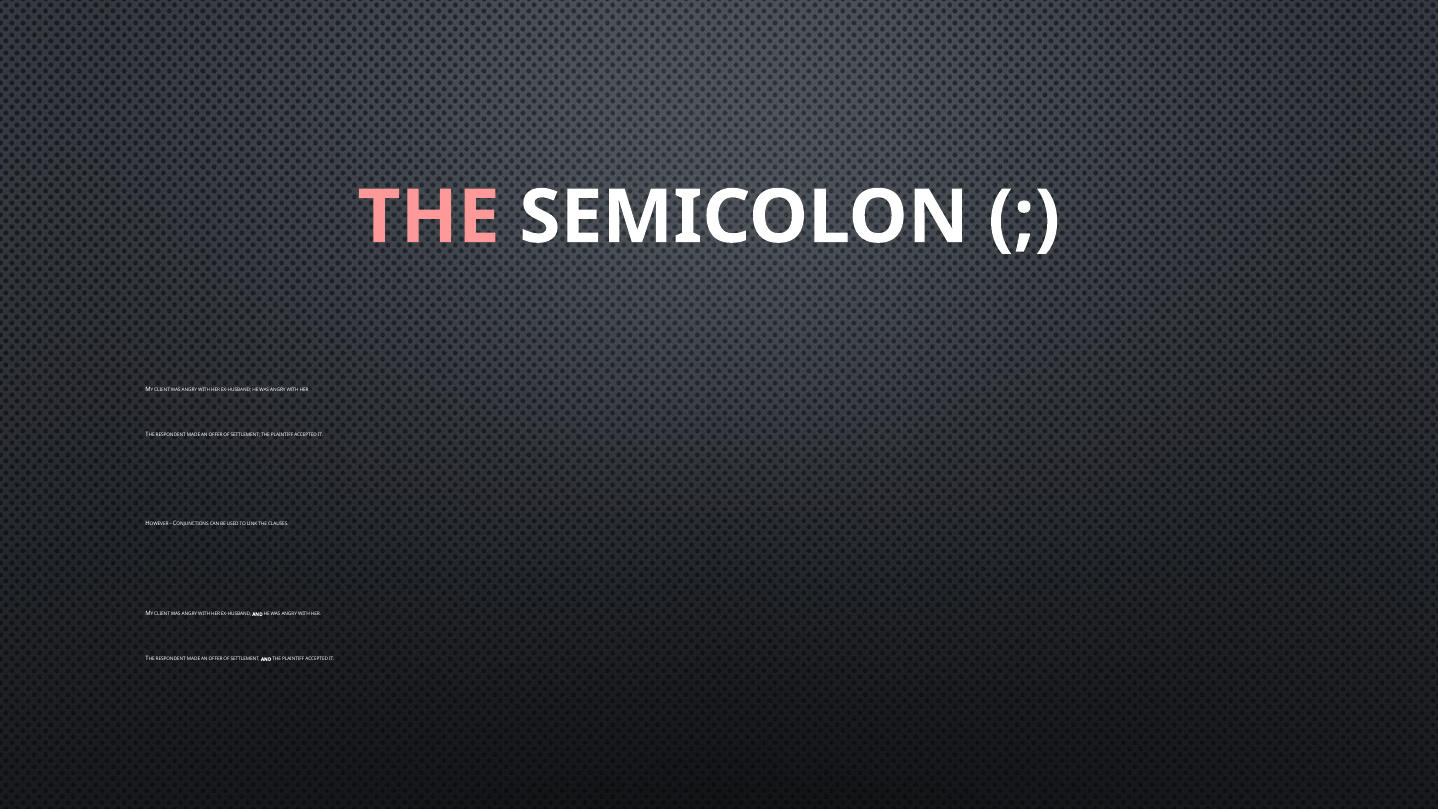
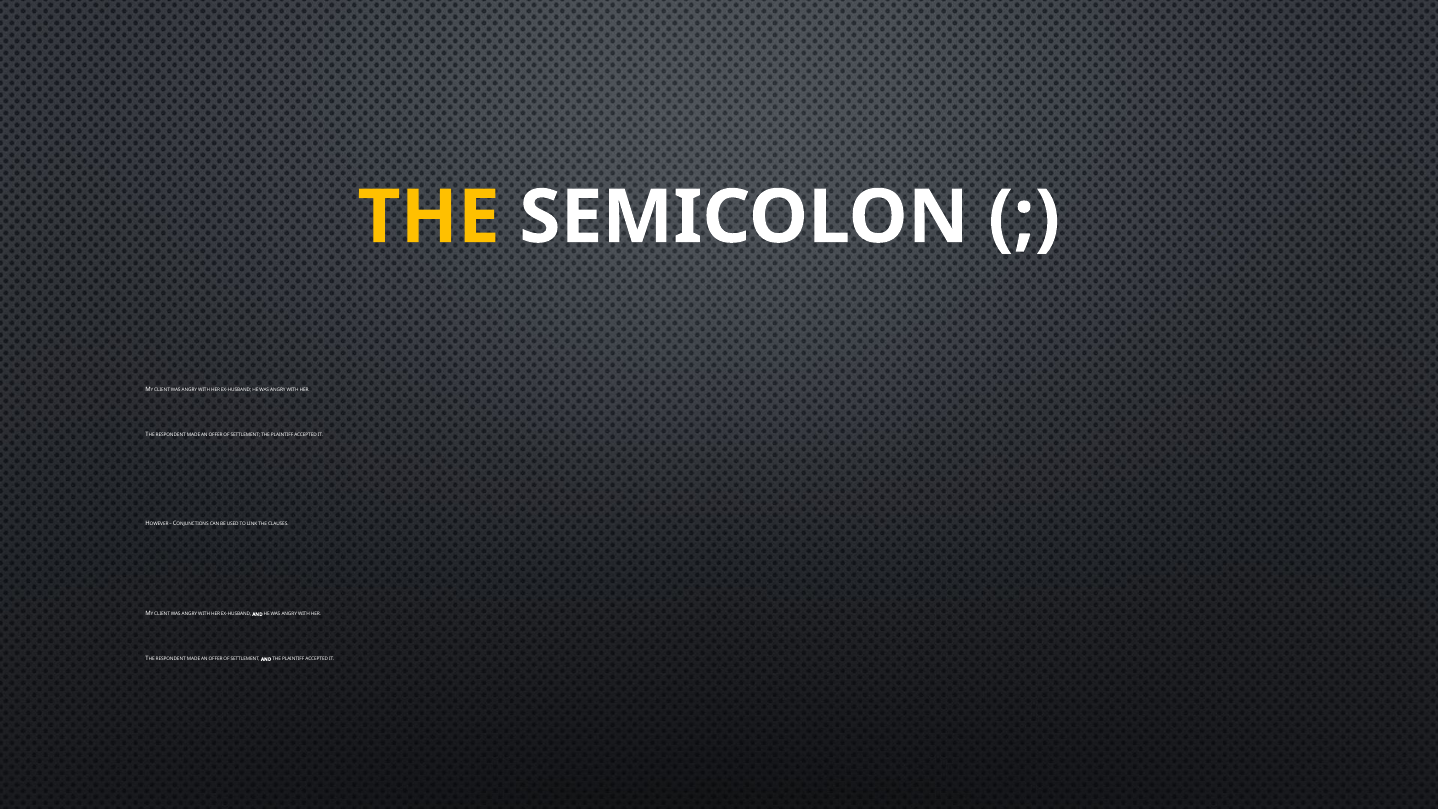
THE at (429, 217) colour: pink -> yellow
